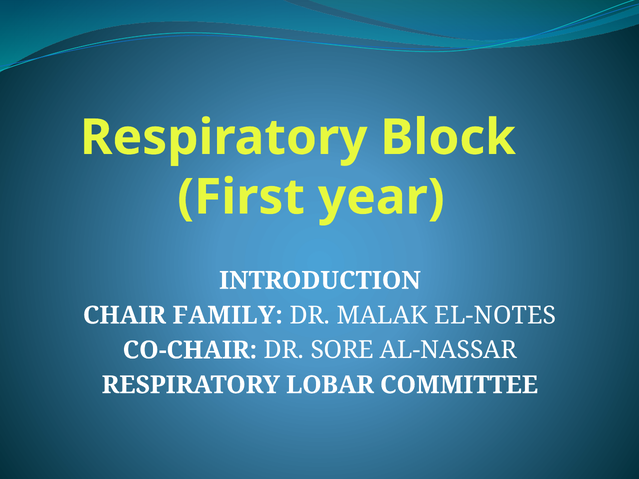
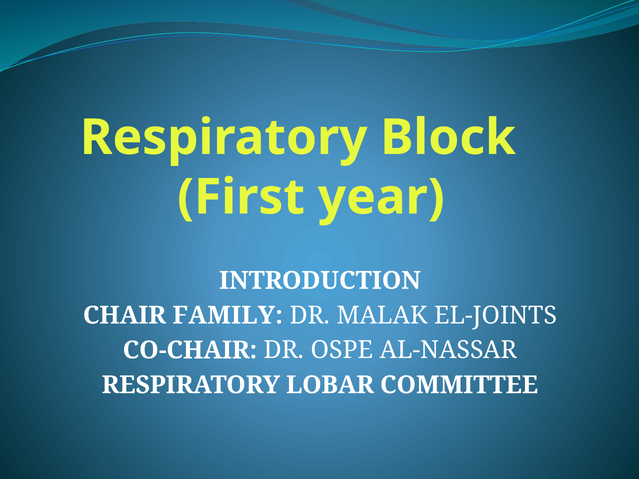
EL-NOTES: EL-NOTES -> EL-JOINTS
SORE: SORE -> OSPE
